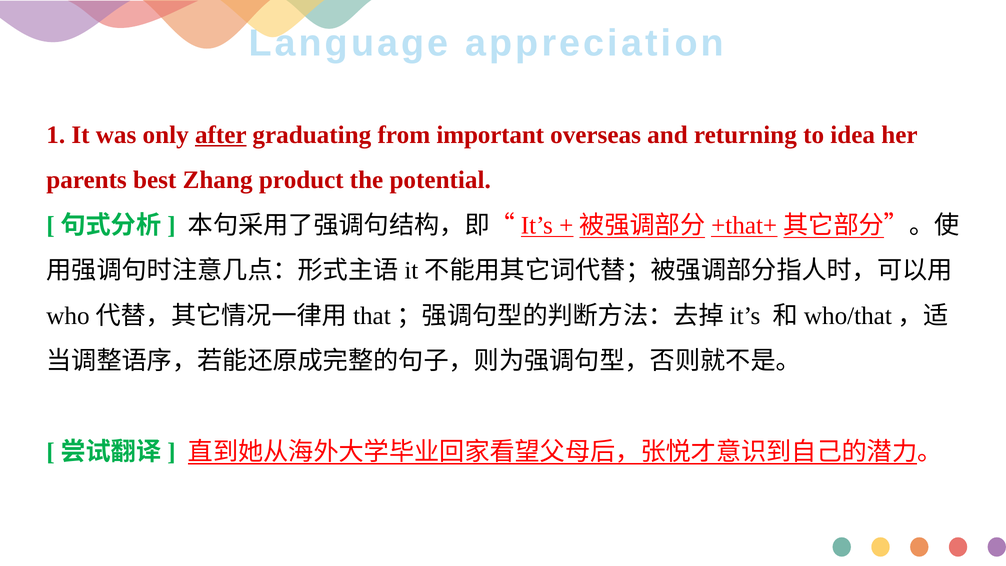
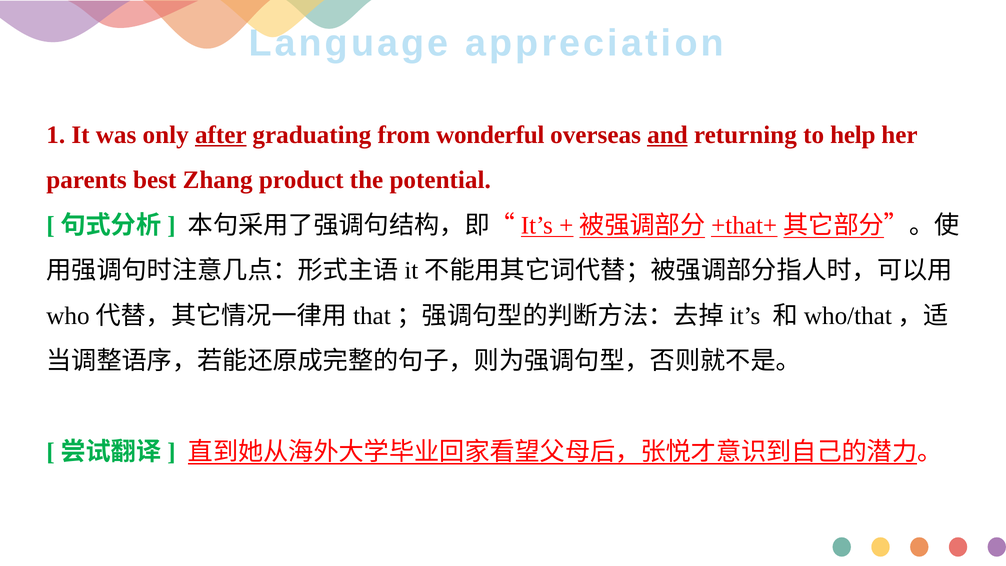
important: important -> wonderful
and underline: none -> present
idea: idea -> help
